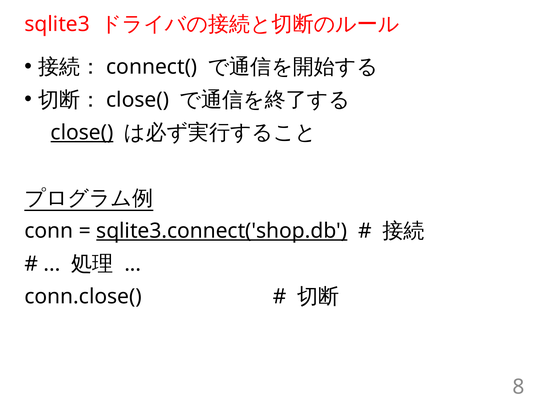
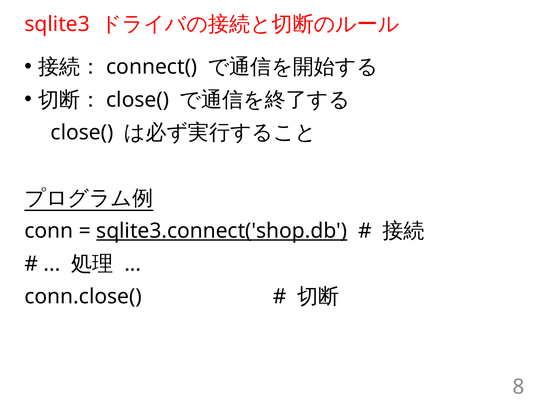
close( at (82, 133) underline: present -> none
